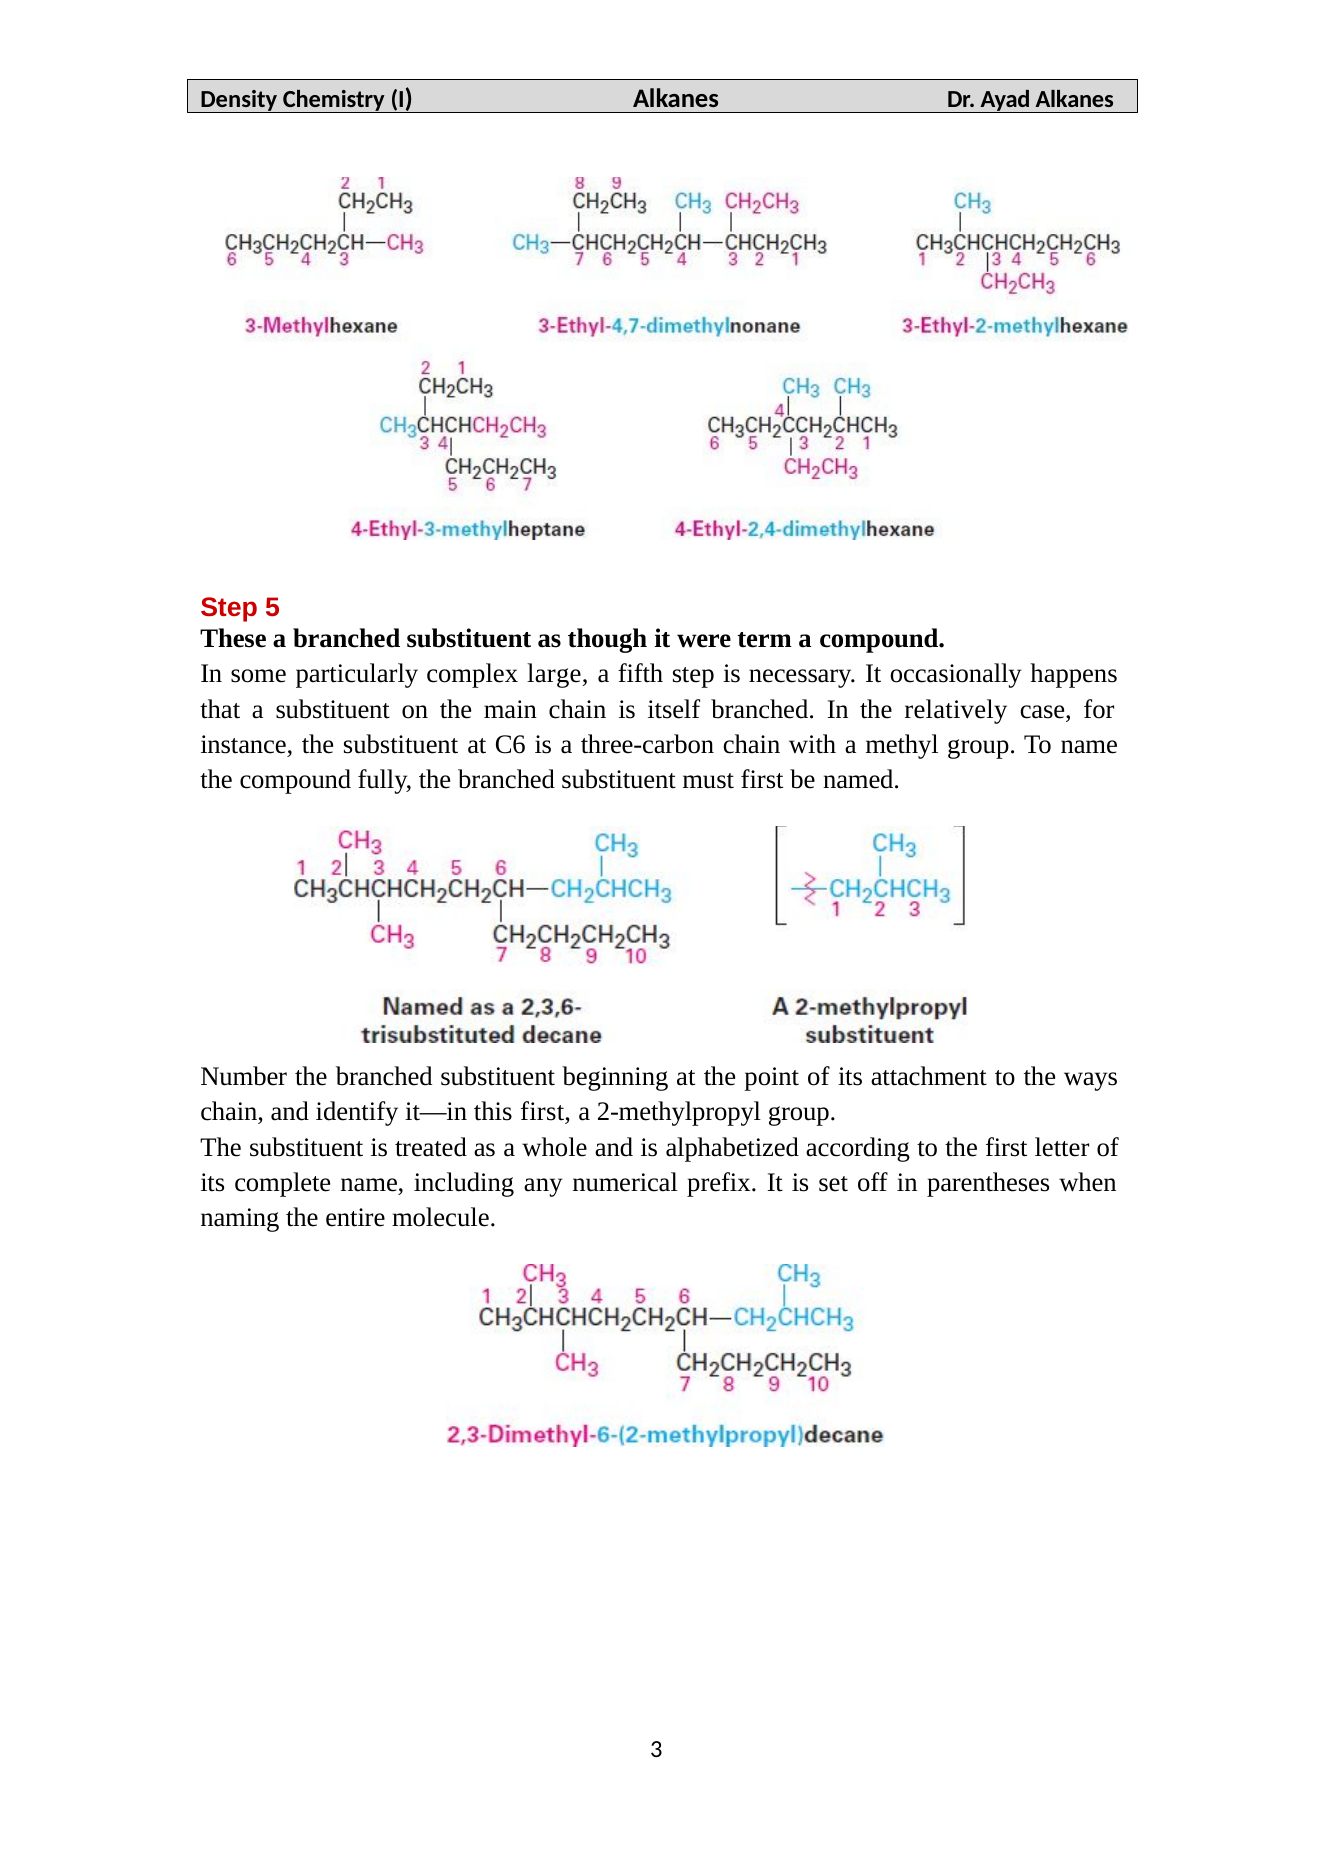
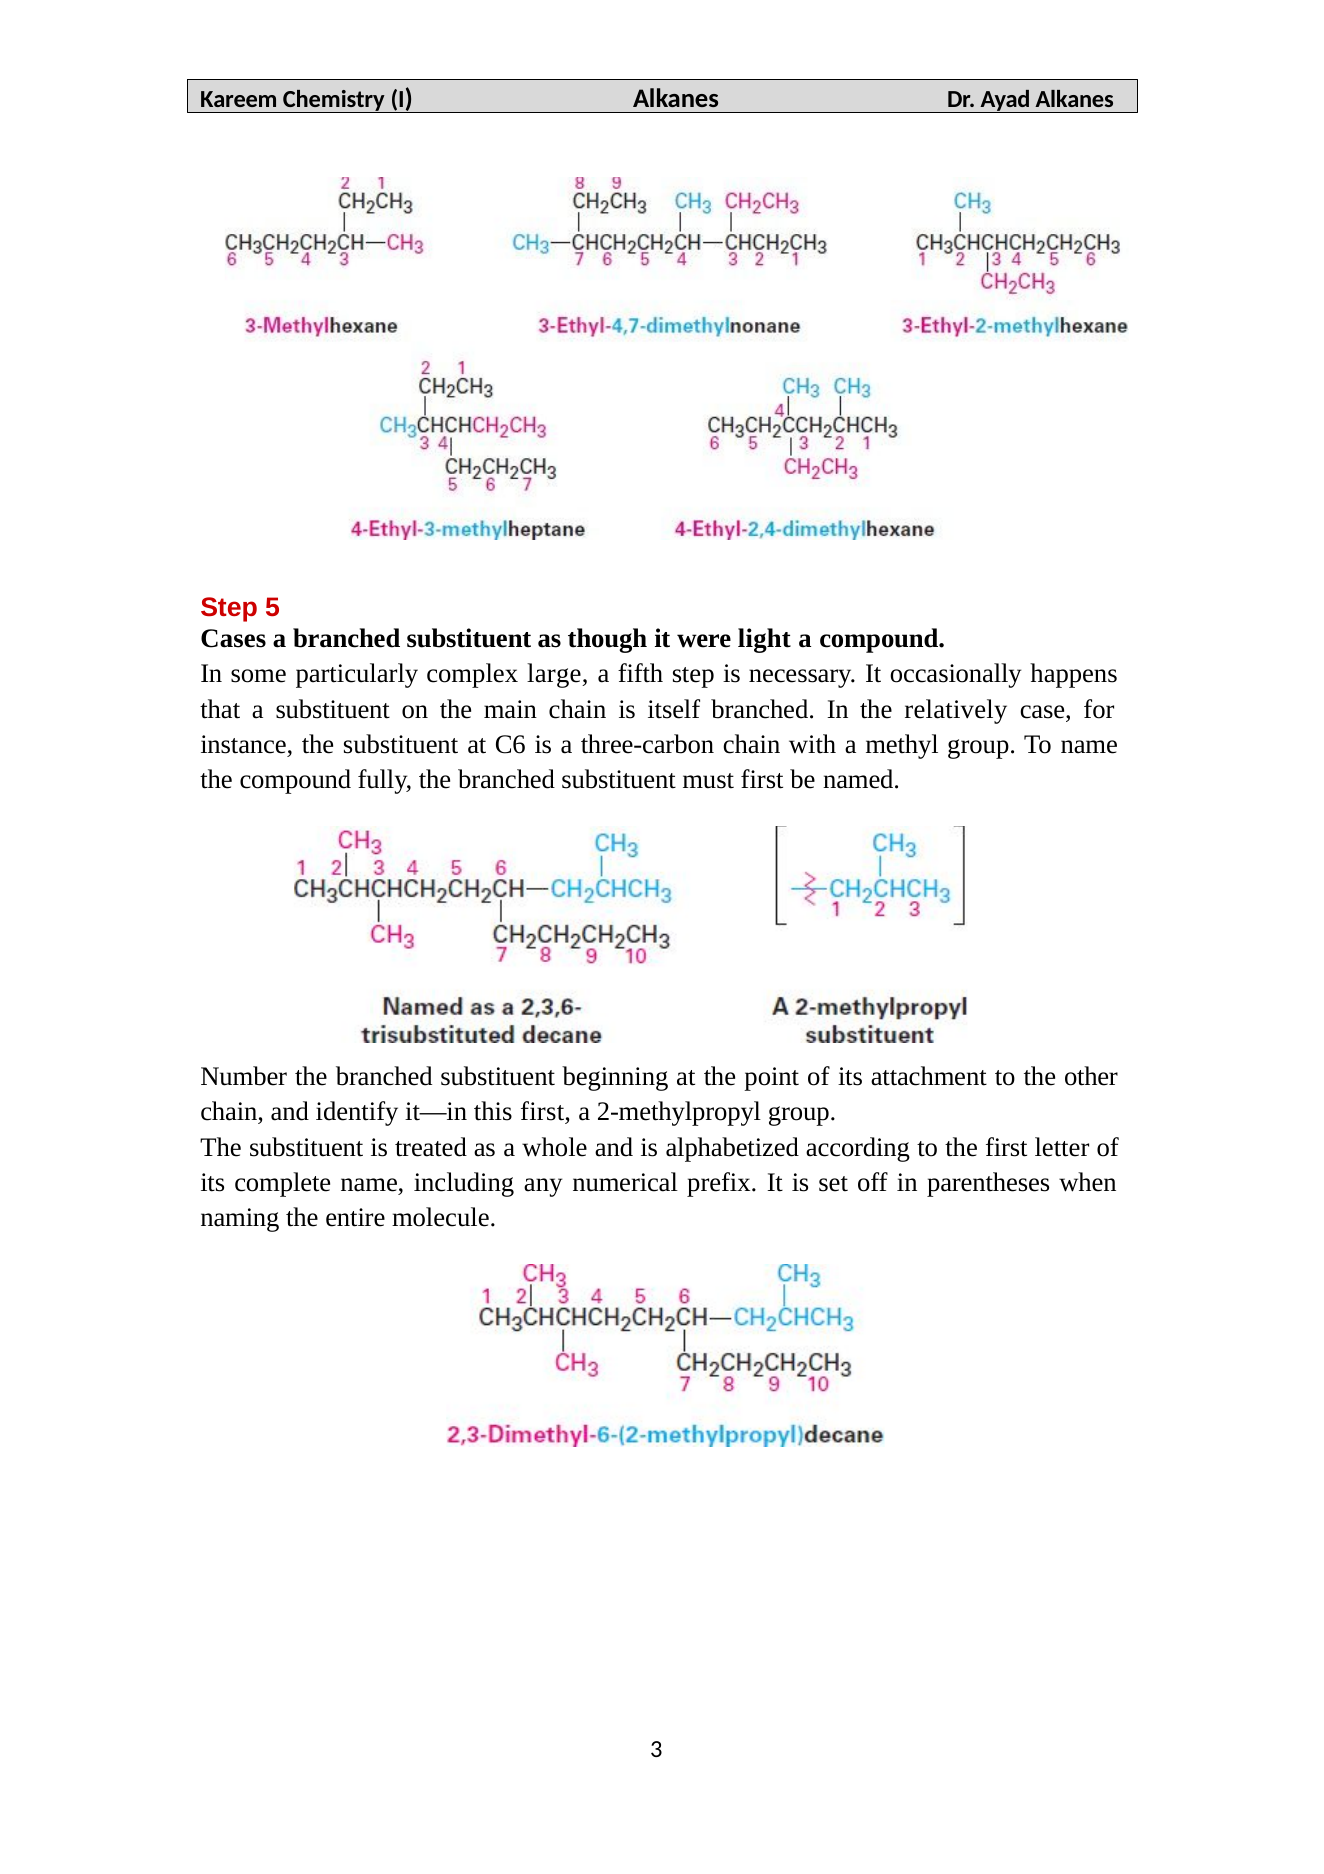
Density: Density -> Kareem
These: These -> Cases
term: term -> light
ways: ways -> other
